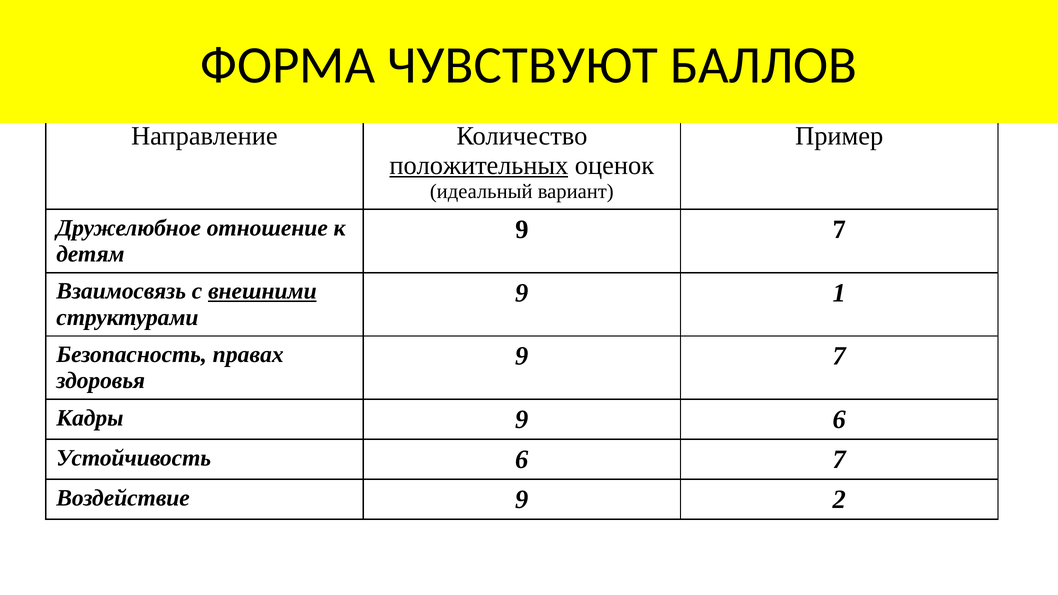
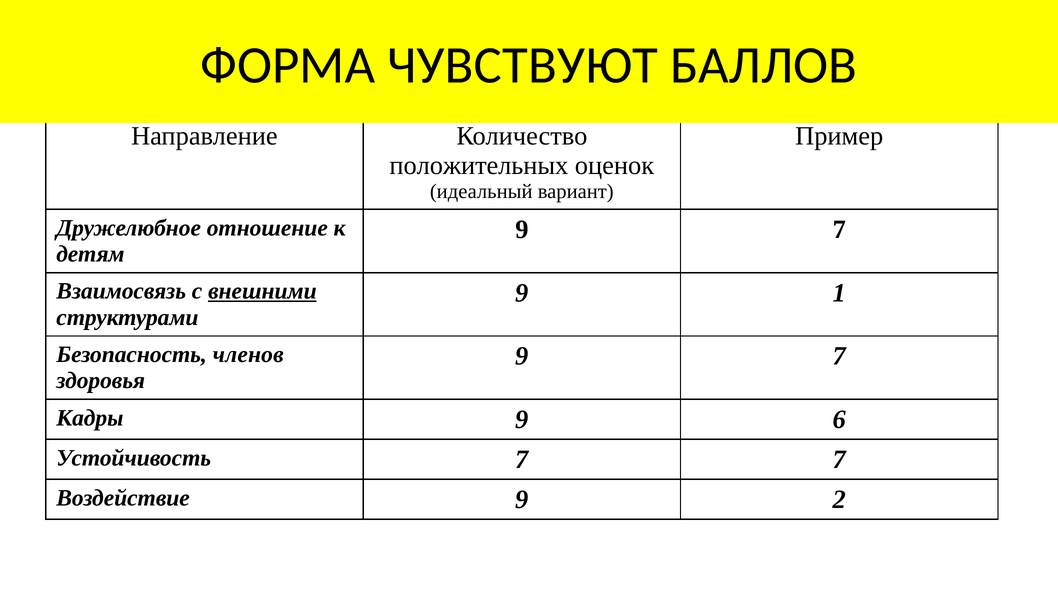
положительных underline: present -> none
правах: правах -> членов
Устойчивость 6: 6 -> 7
